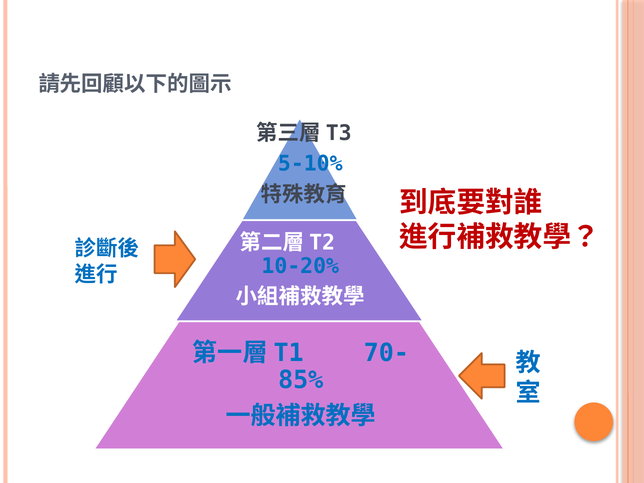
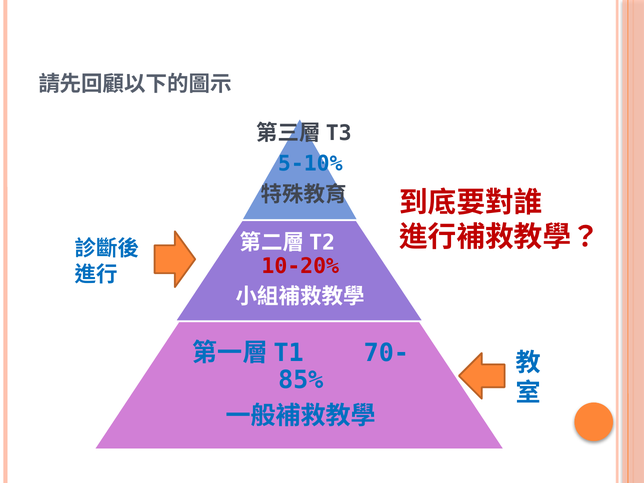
10-20% colour: blue -> red
